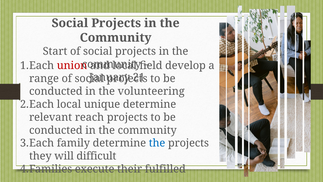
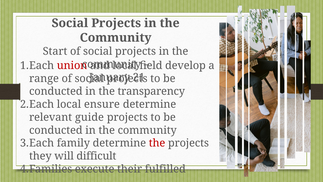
volunteering: volunteering -> transparency
unique: unique -> ensure
reach: reach -> guide
the at (157, 143) colour: blue -> red
